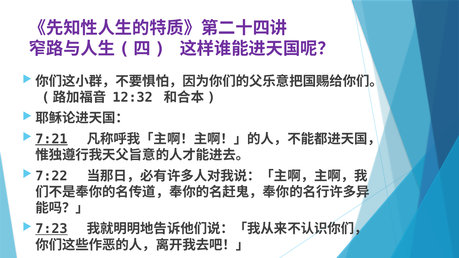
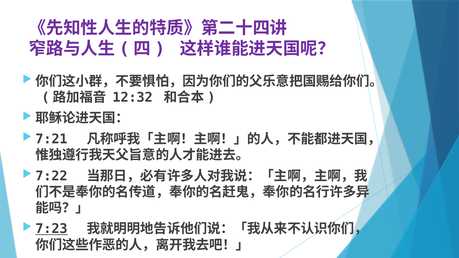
7:21 underline: present -> none
